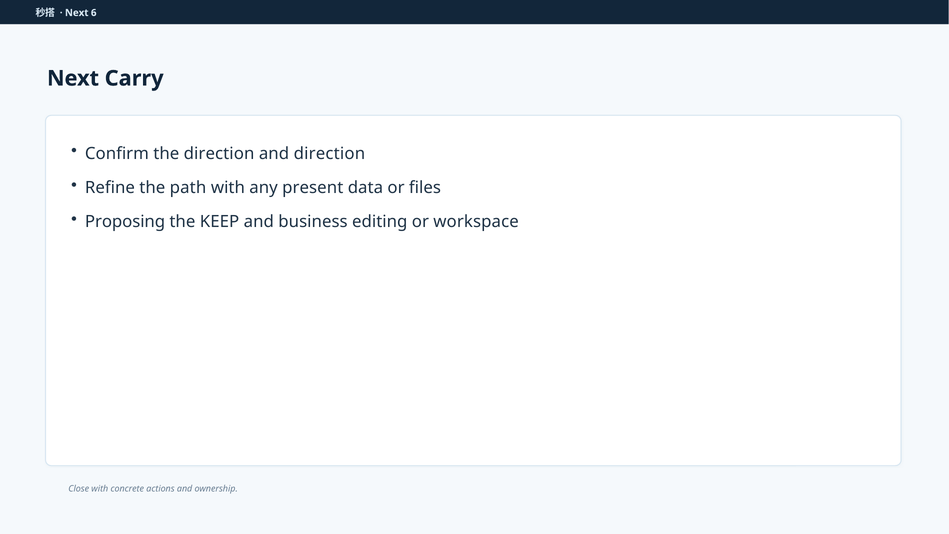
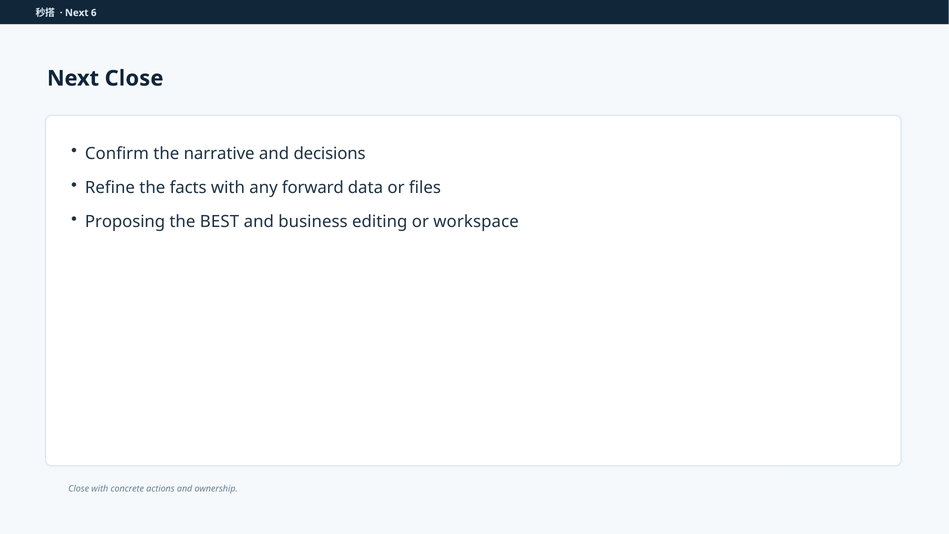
Next Carry: Carry -> Close
the direction: direction -> narrative
and direction: direction -> decisions
path: path -> facts
present: present -> forward
KEEP: KEEP -> BEST
